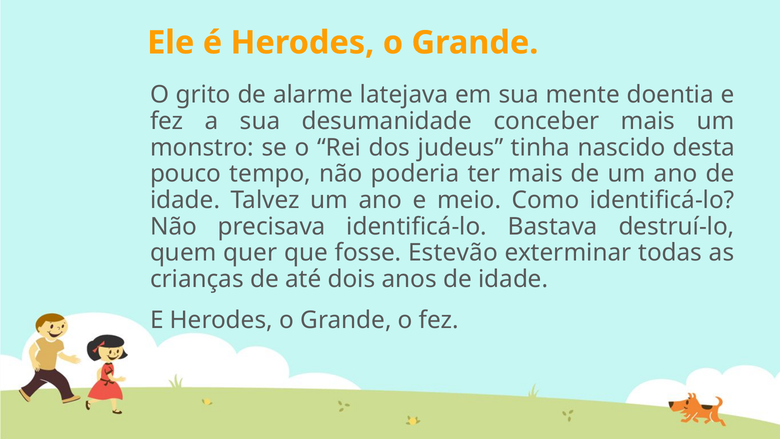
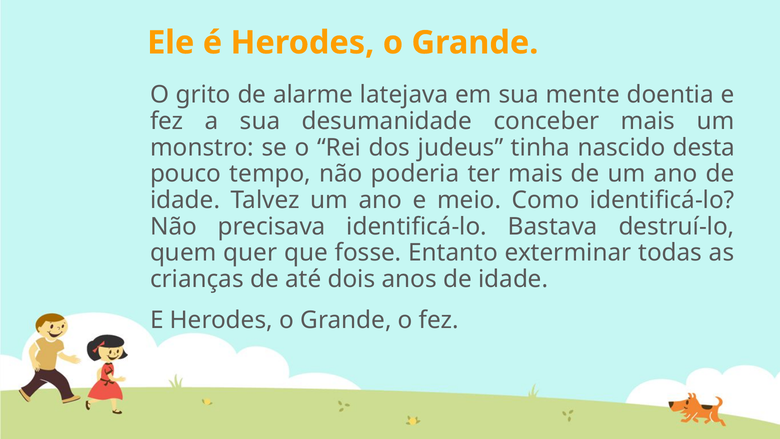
Estevão: Estevão -> Entanto
